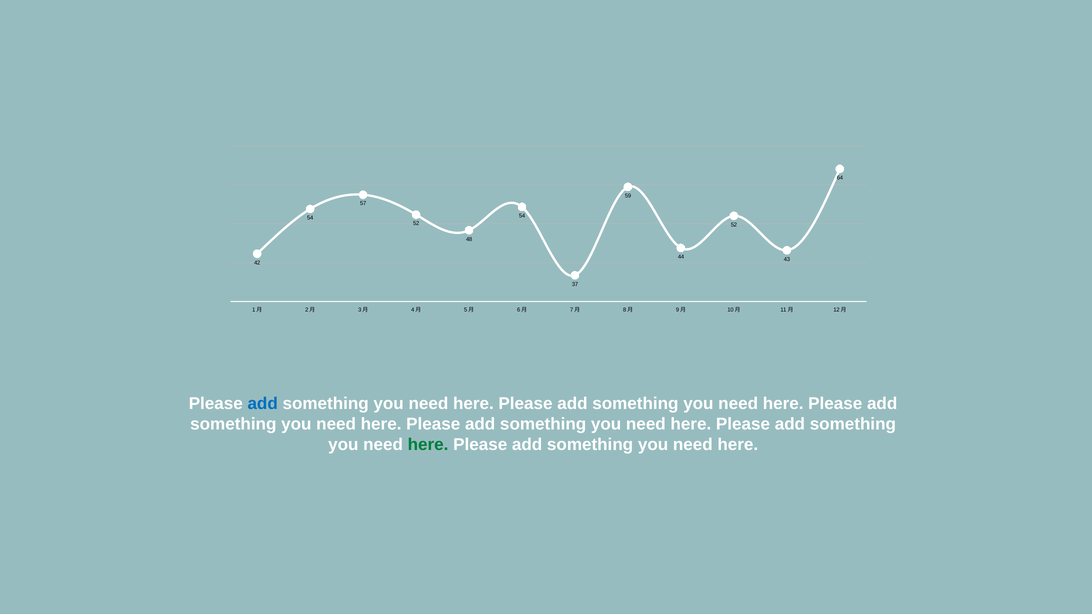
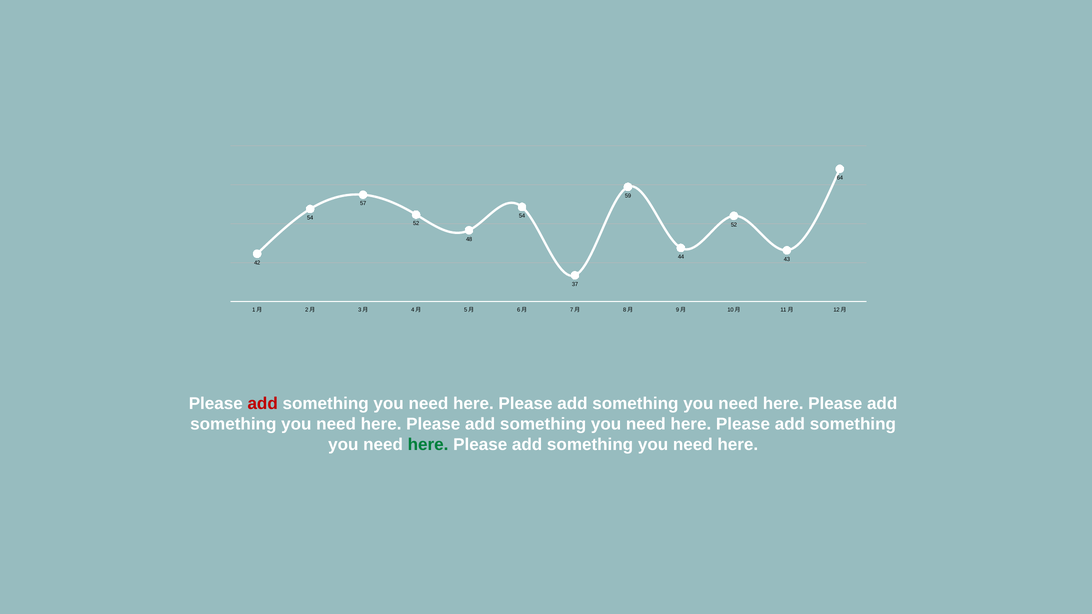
add at (263, 404) colour: blue -> red
